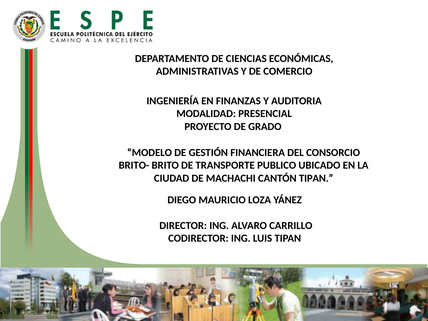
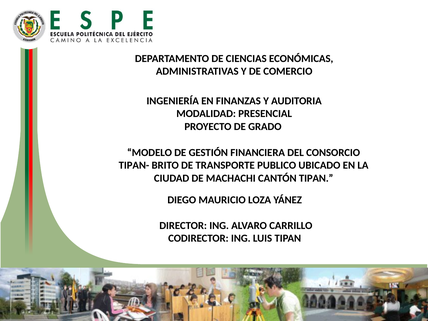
BRITO-: BRITO- -> TIPAN-
